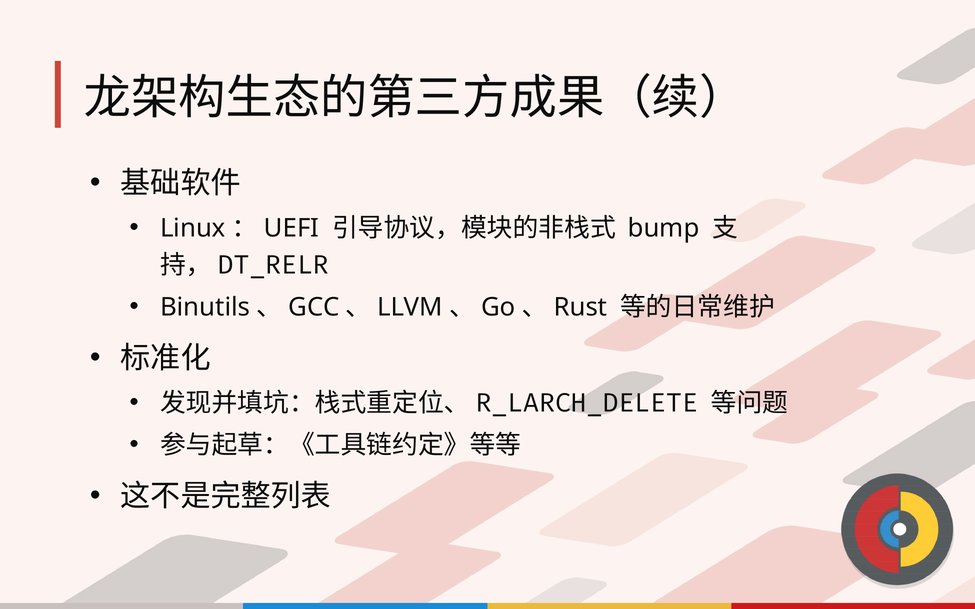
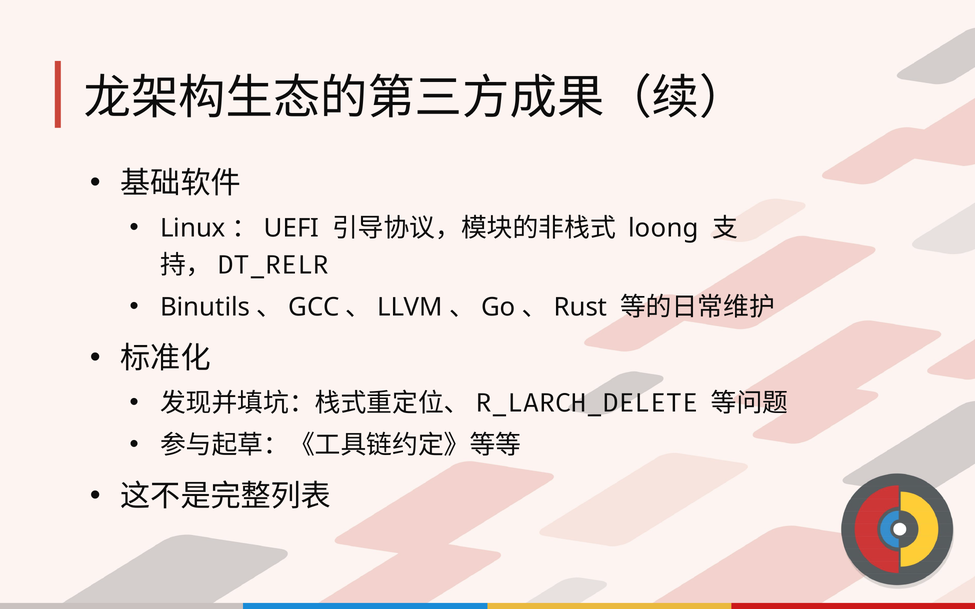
bump: bump -> loong
